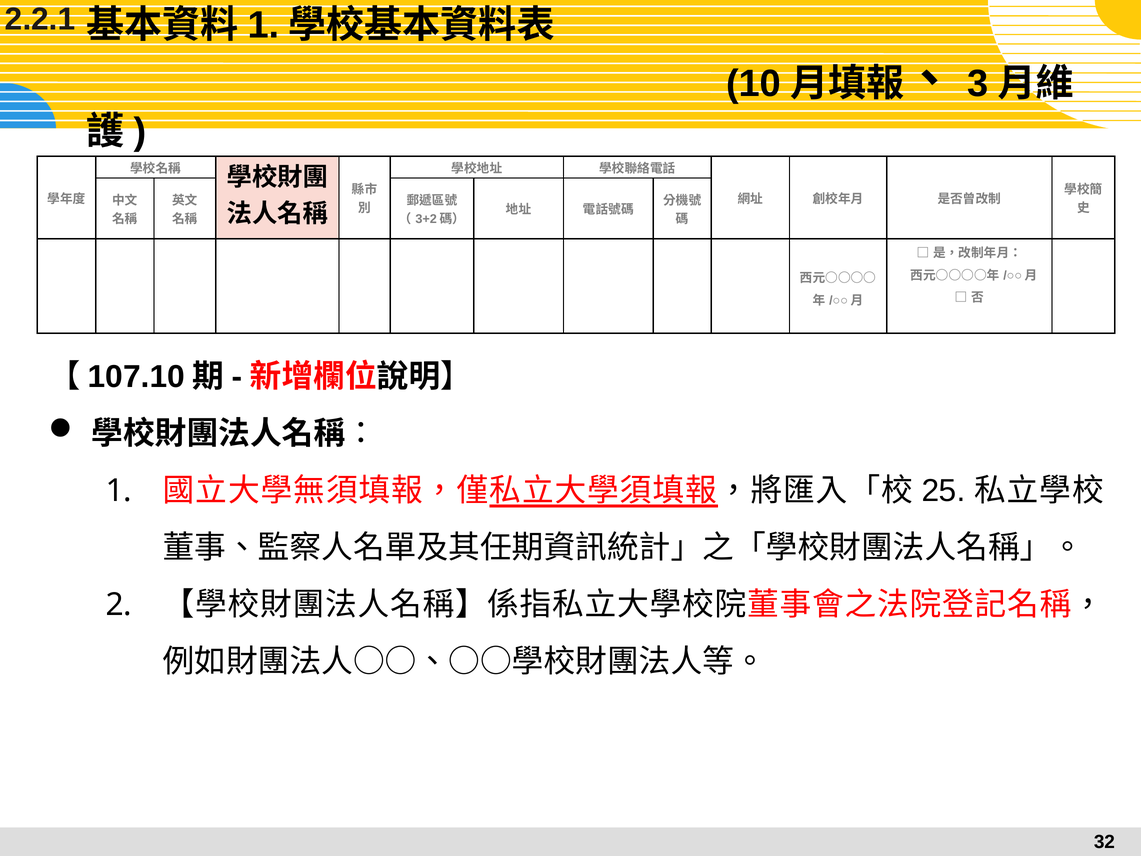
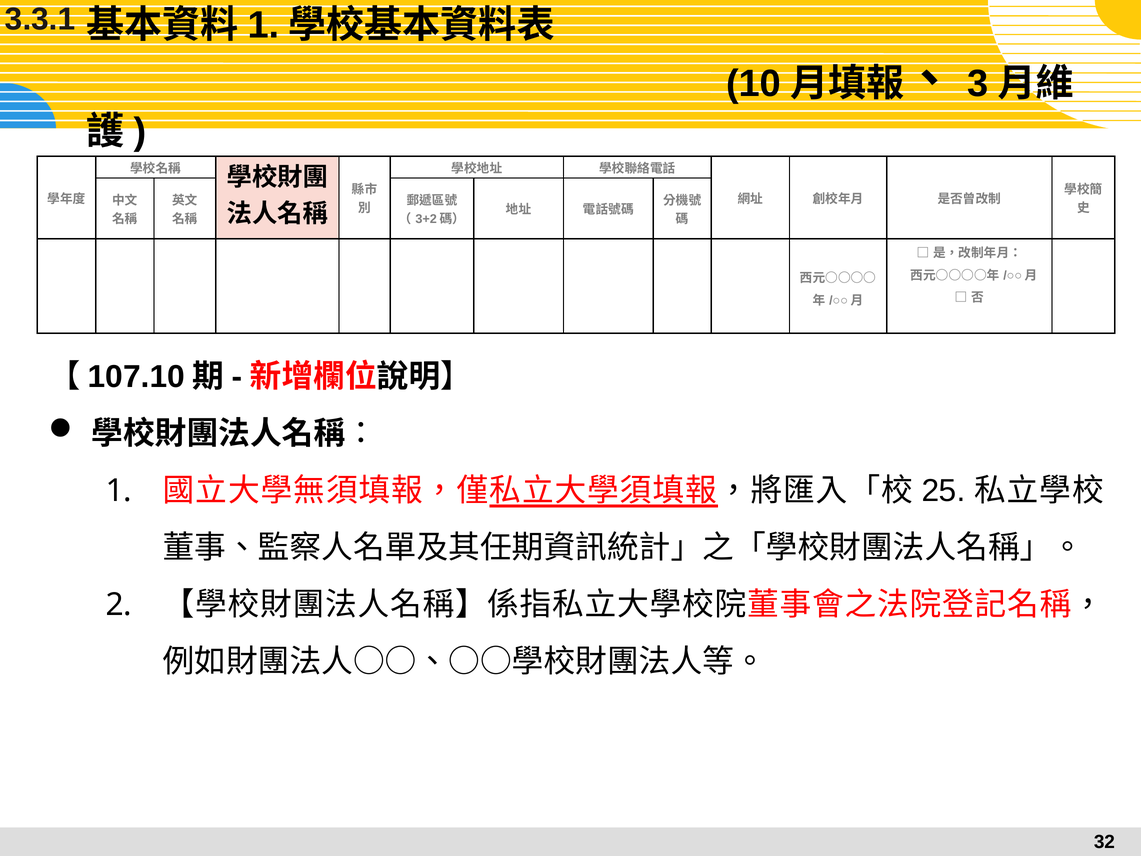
2.2.1: 2.2.1 -> 3.3.1
